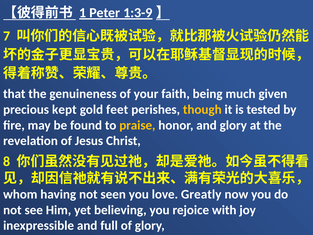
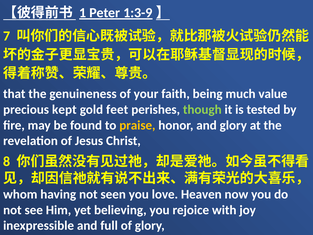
given: given -> value
though colour: yellow -> light green
Greatly: Greatly -> Heaven
